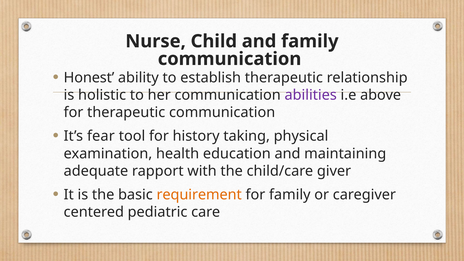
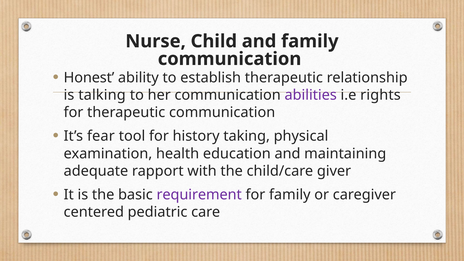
holistic: holistic -> talking
above: above -> rights
requirement colour: orange -> purple
